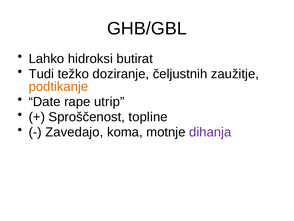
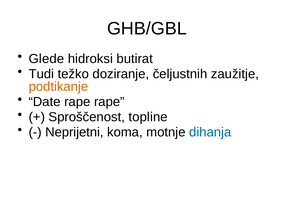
Lahko: Lahko -> Glede
rape utrip: utrip -> rape
Zavedajo: Zavedajo -> Neprijetni
dihanja colour: purple -> blue
